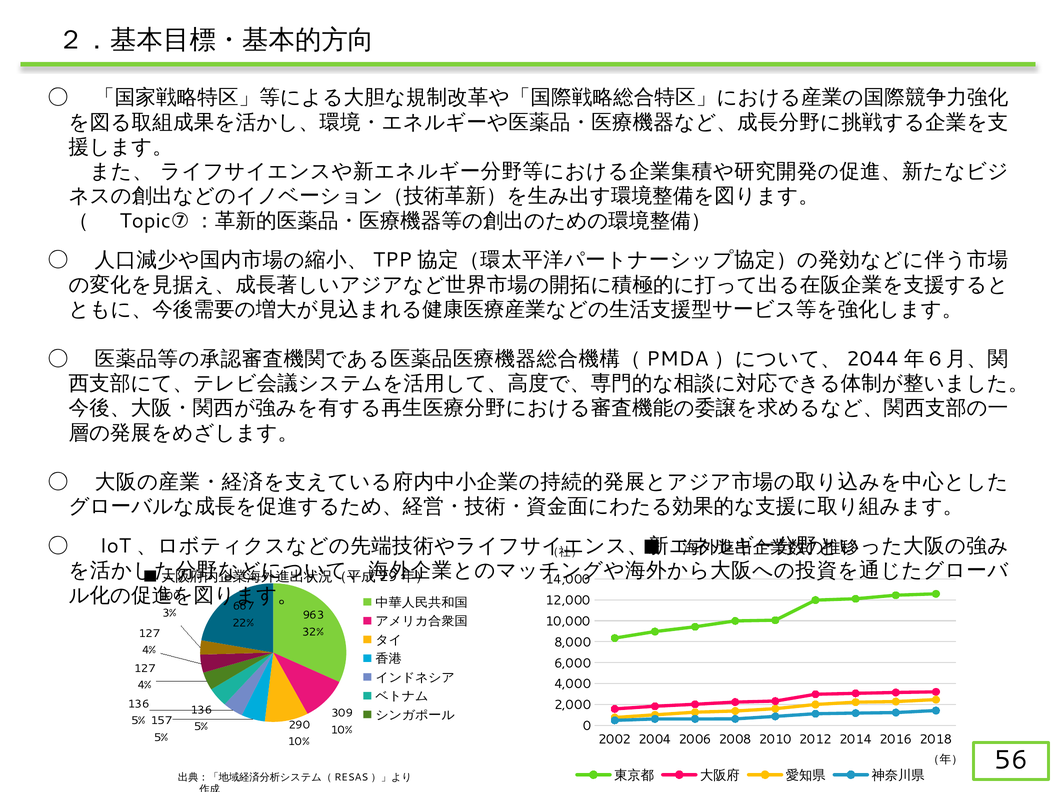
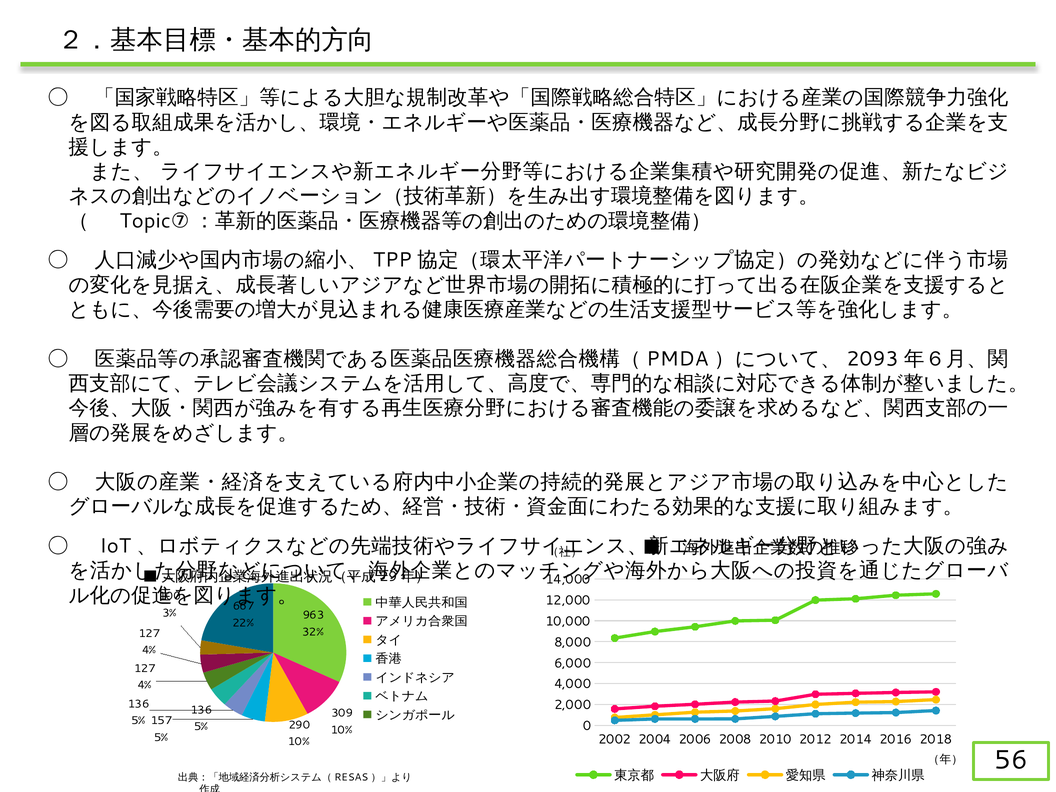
2044: 2044 -> 2093
